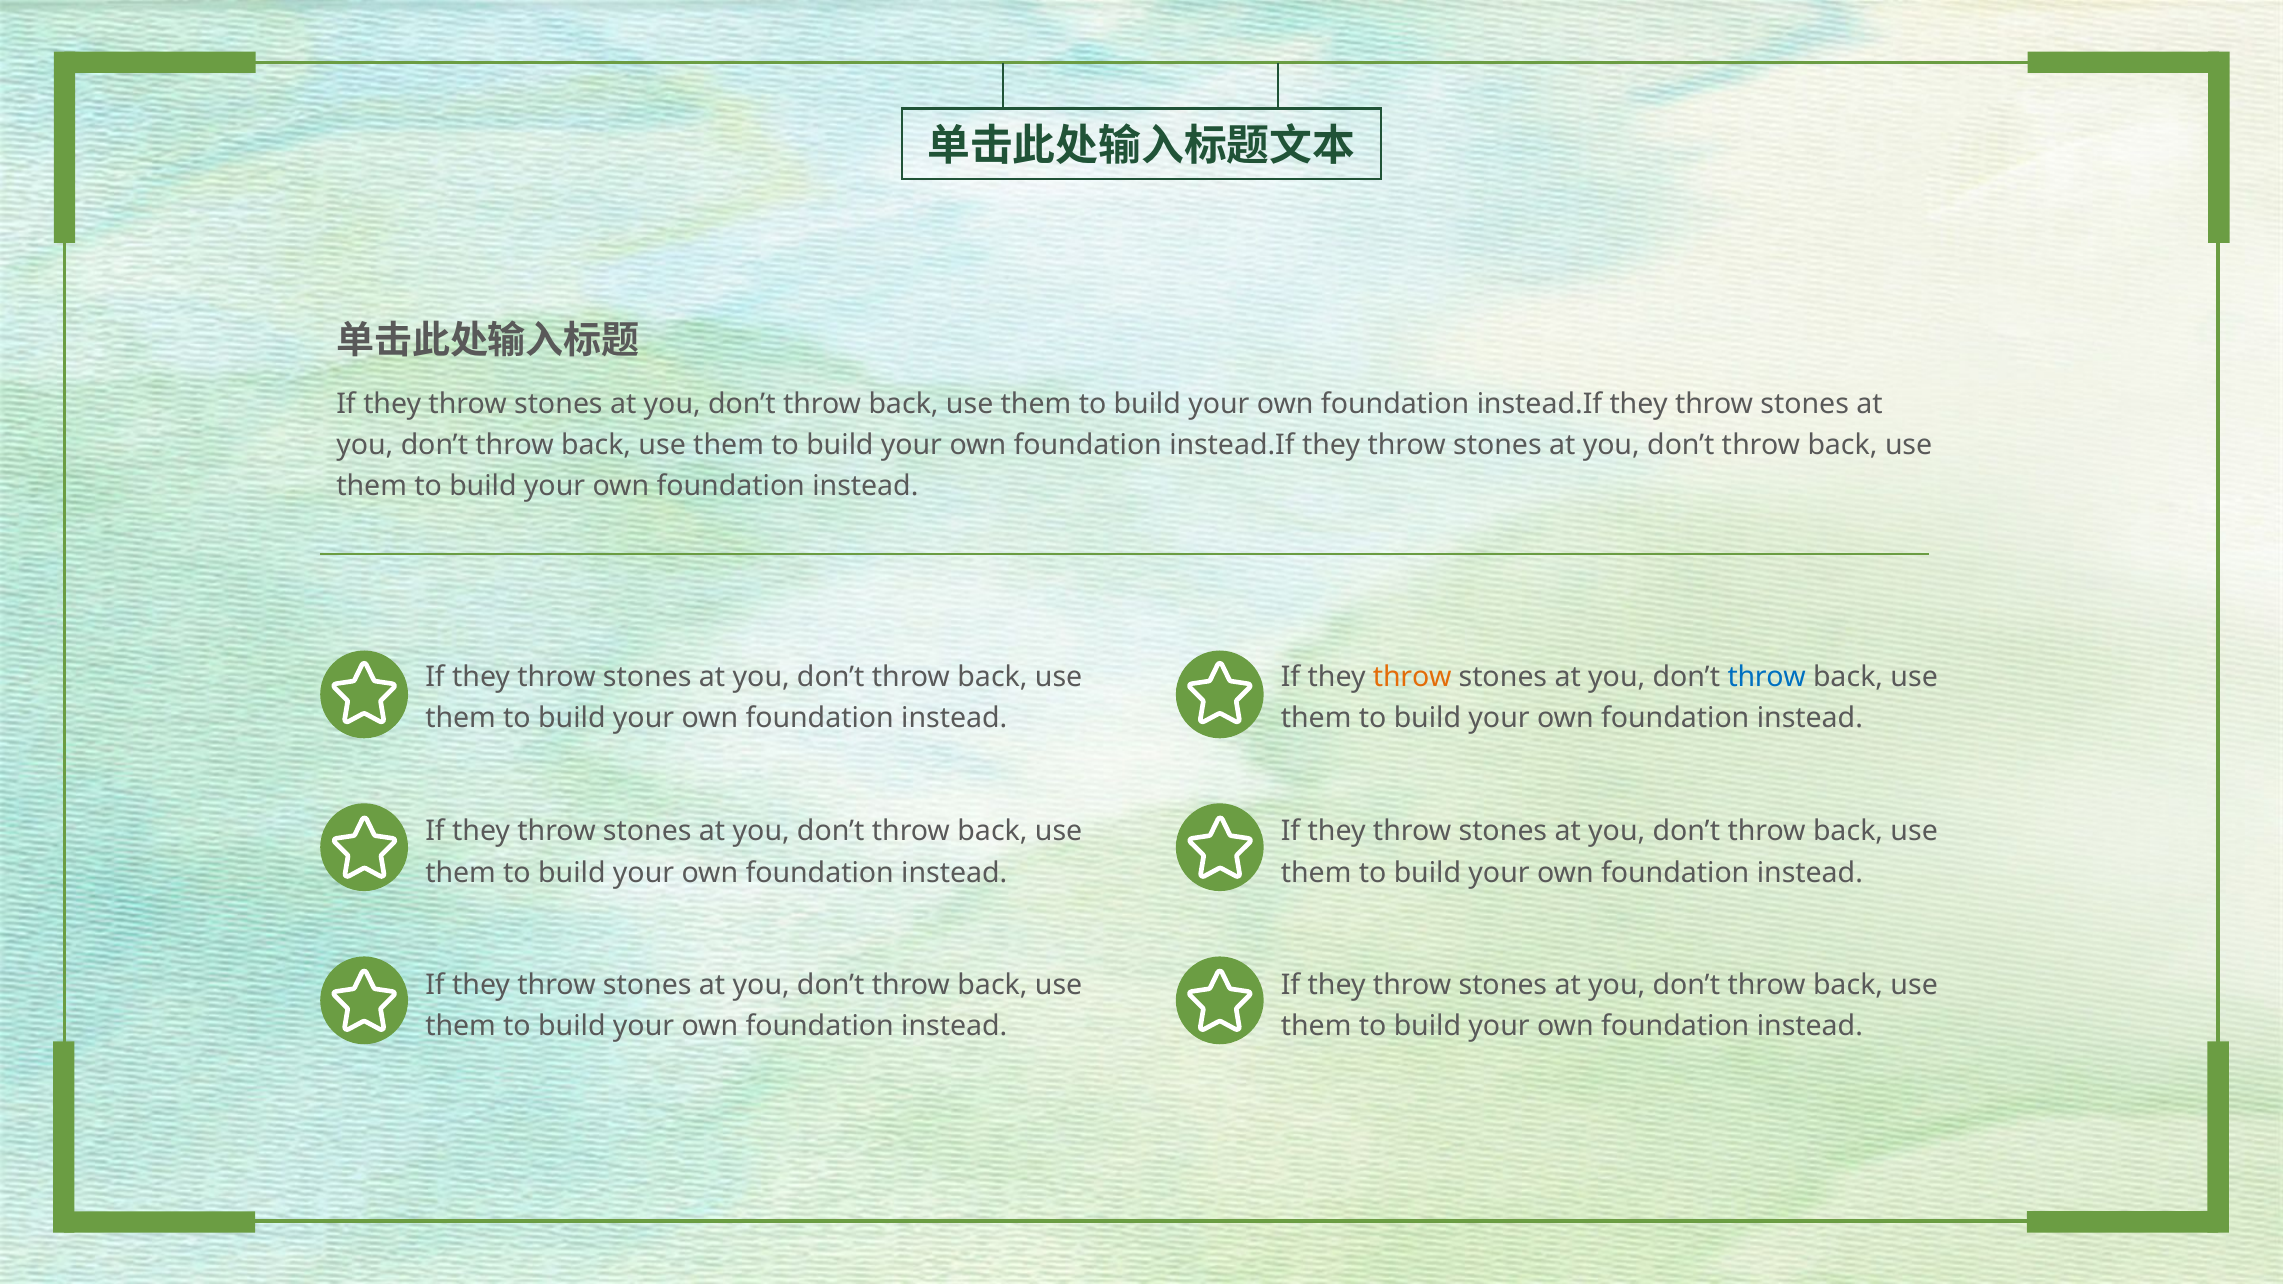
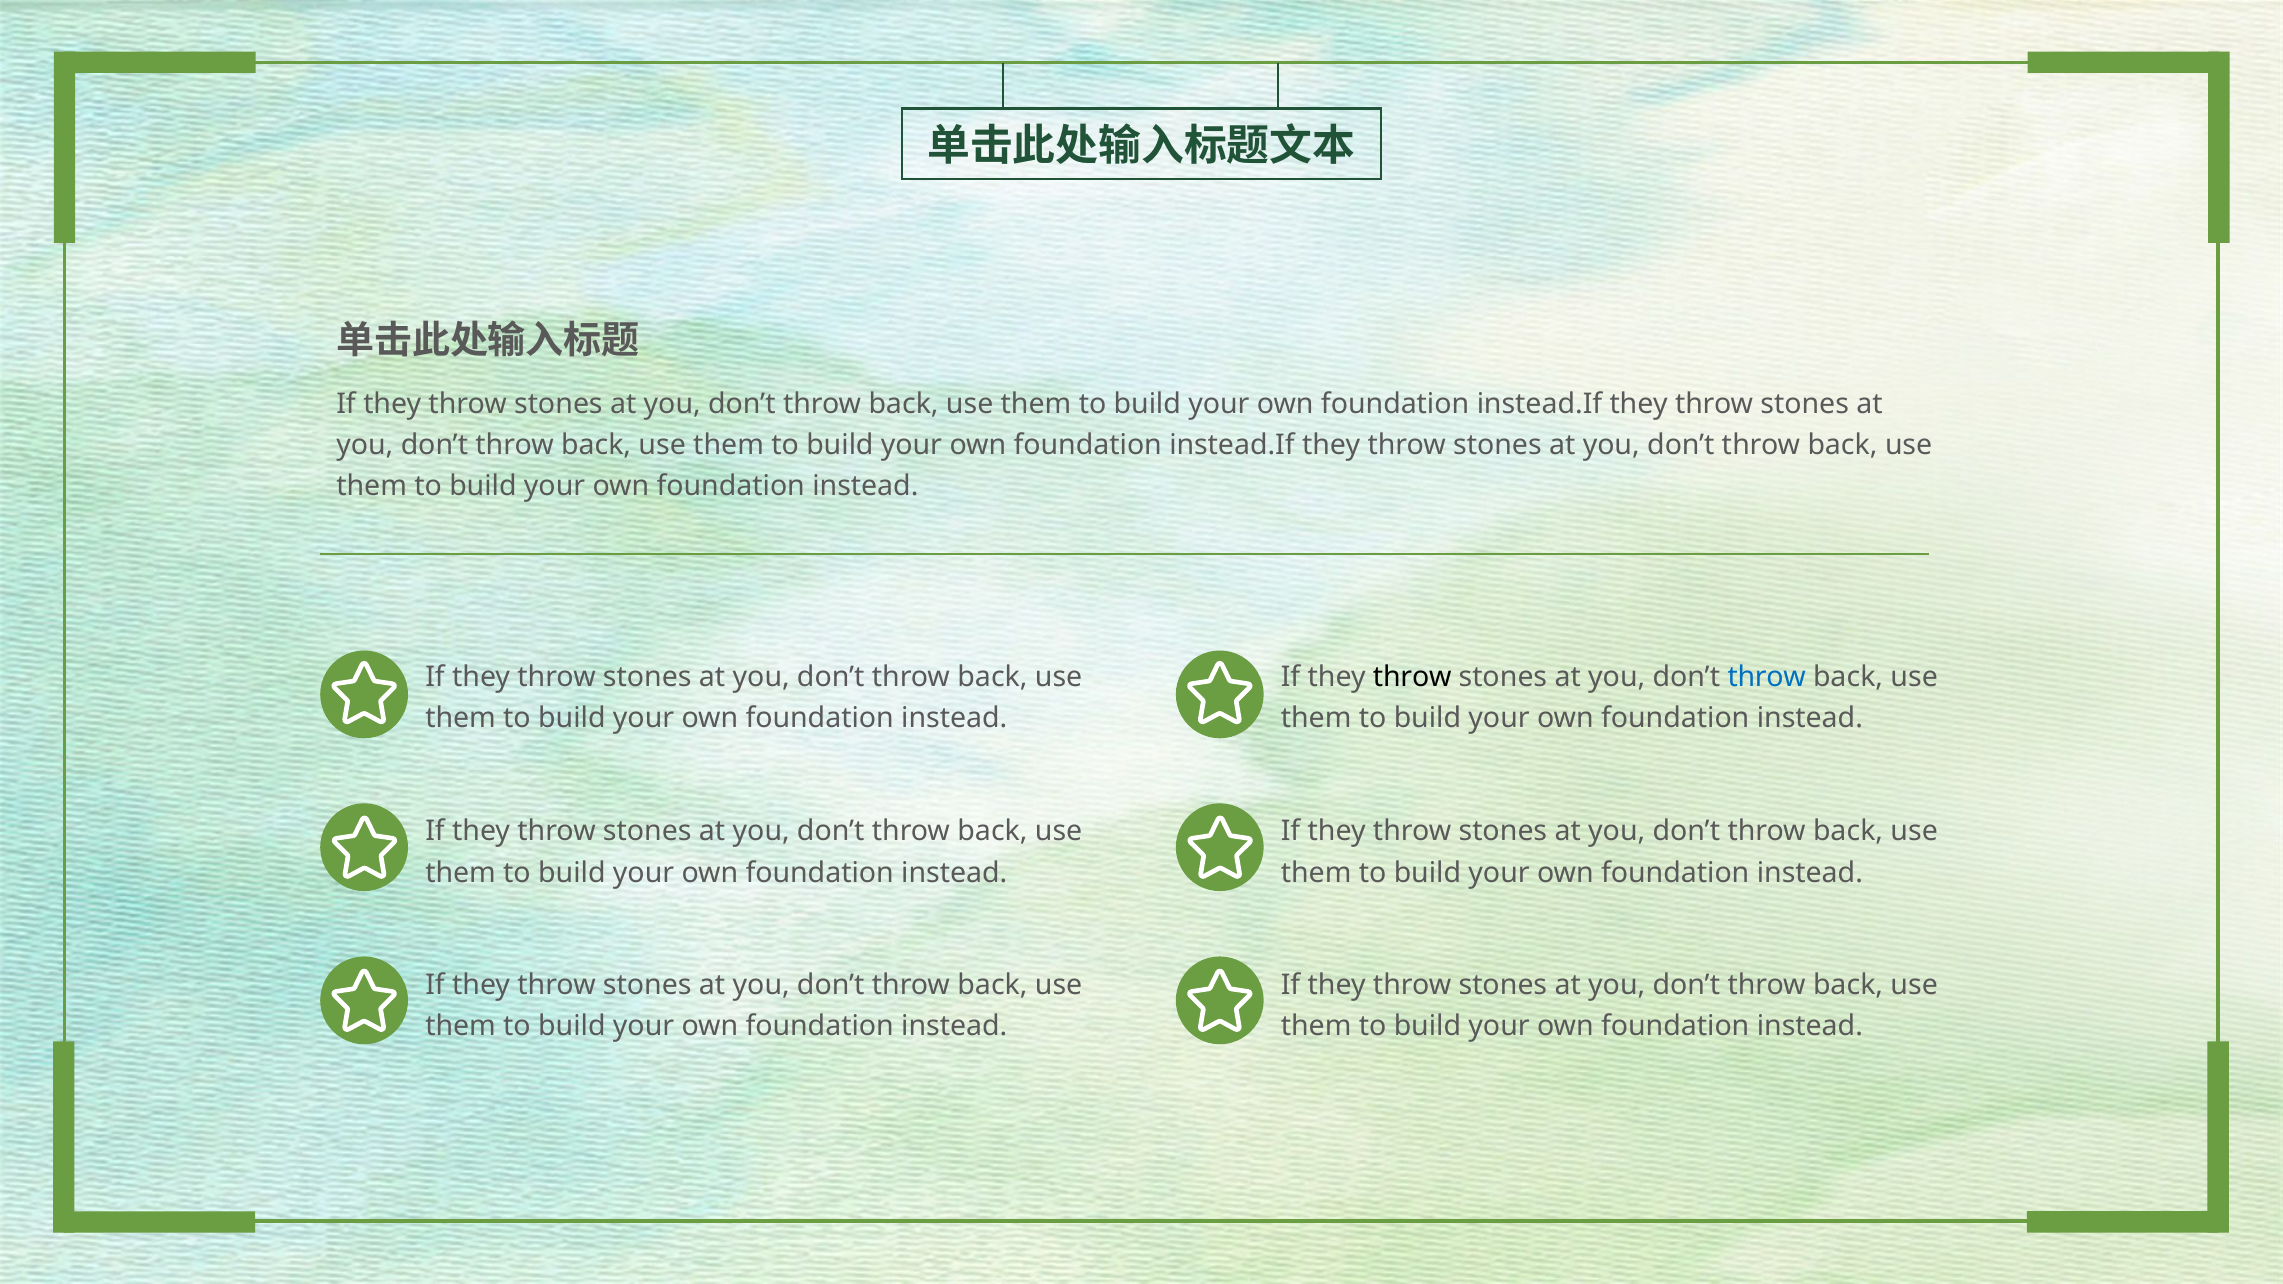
throw at (1412, 677) colour: orange -> black
